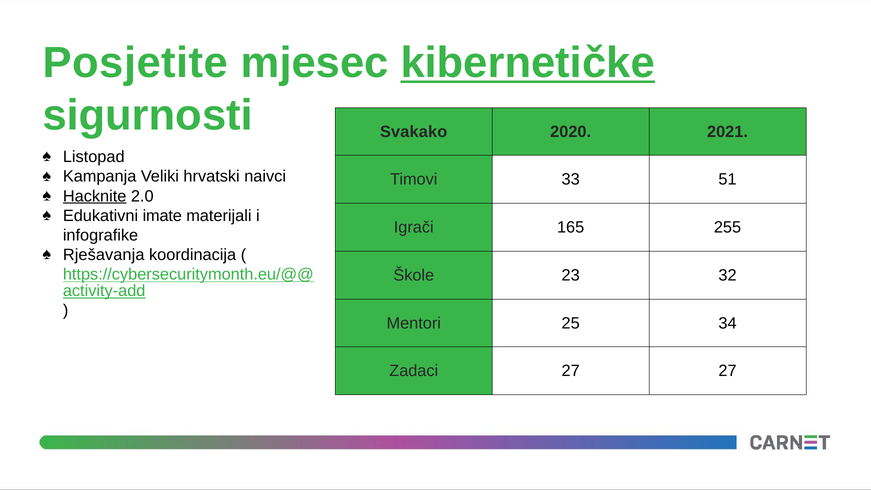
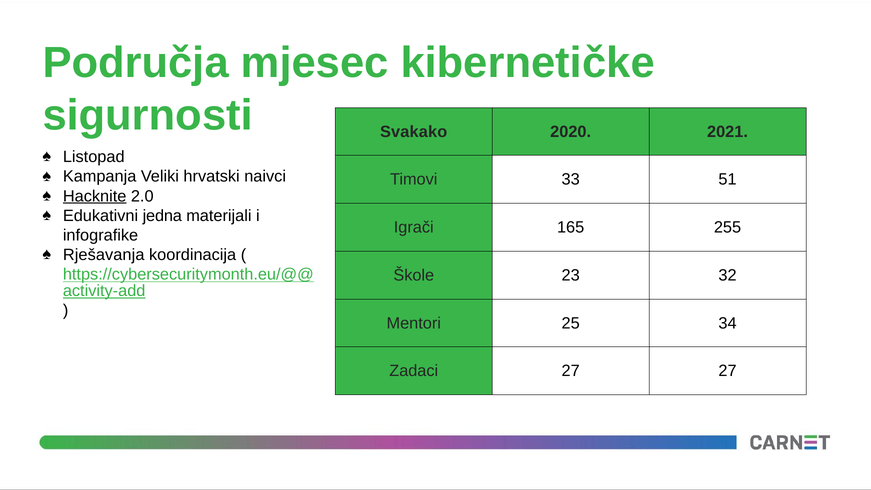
Posjetite: Posjetite -> Područja
kibernetičke underline: present -> none
imate: imate -> jedna
